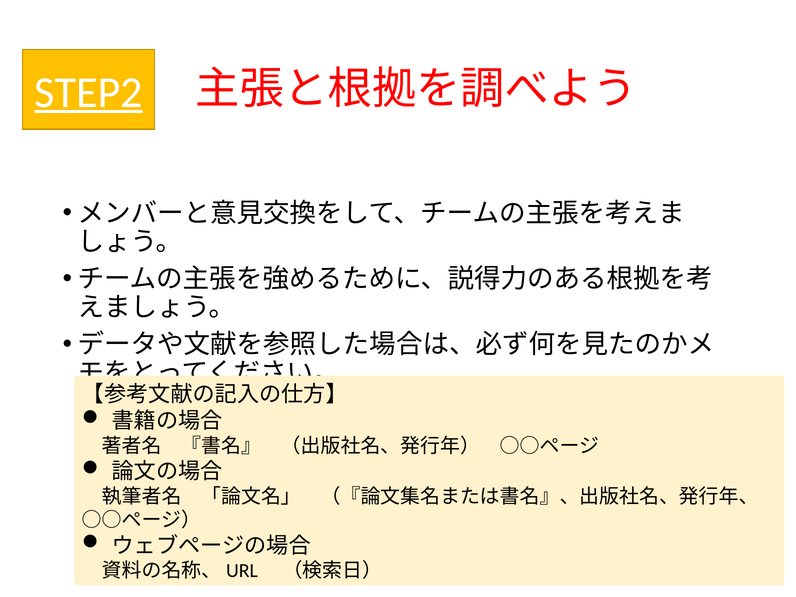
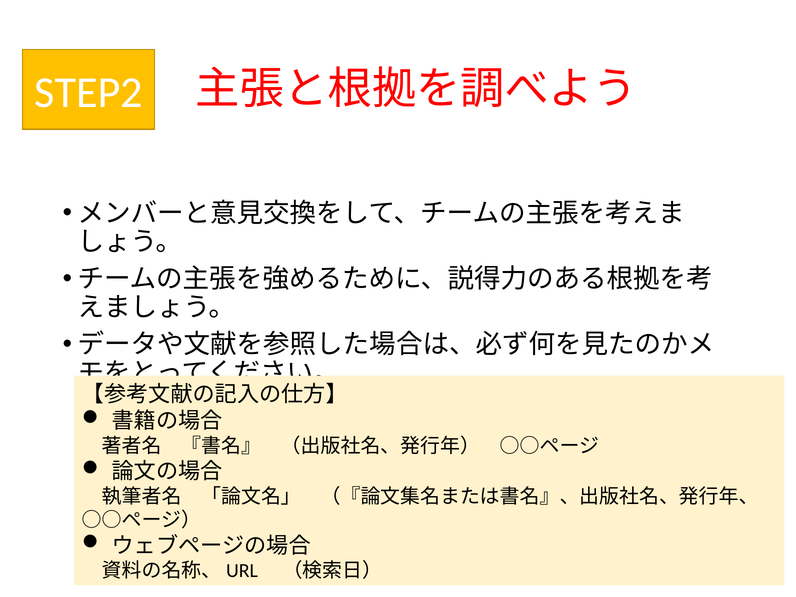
STEP2 underline: present -> none
